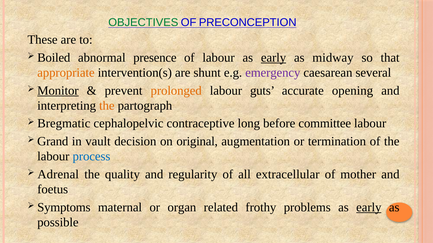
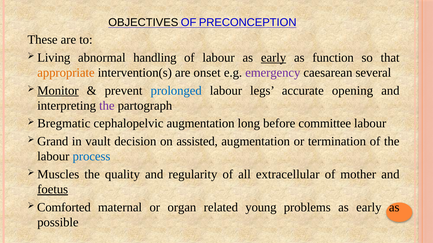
OBJECTIVES colour: green -> black
Boiled: Boiled -> Living
presence: presence -> handling
midway: midway -> function
shunt: shunt -> onset
prolonged colour: orange -> blue
guts: guts -> legs
the at (107, 106) colour: orange -> purple
cephalopelvic contraceptive: contraceptive -> augmentation
original: original -> assisted
Adrenal: Adrenal -> Muscles
foetus underline: none -> present
Symptoms: Symptoms -> Comforted
frothy: frothy -> young
early at (369, 208) underline: present -> none
